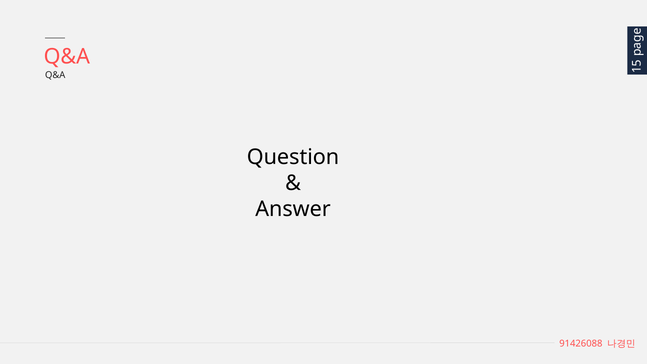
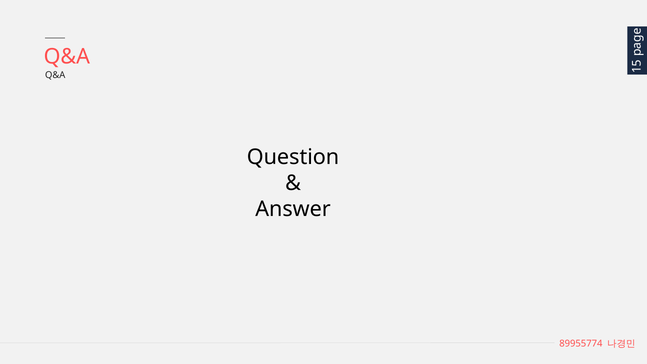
91426088: 91426088 -> 89955774
